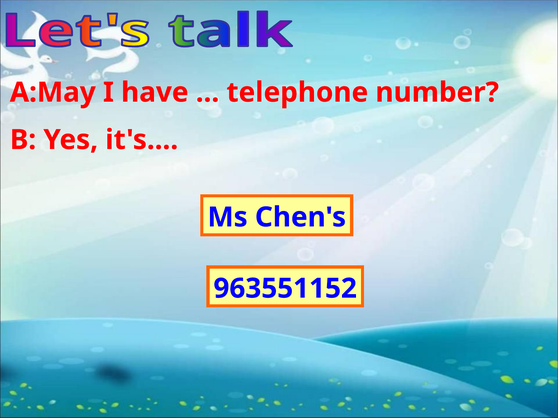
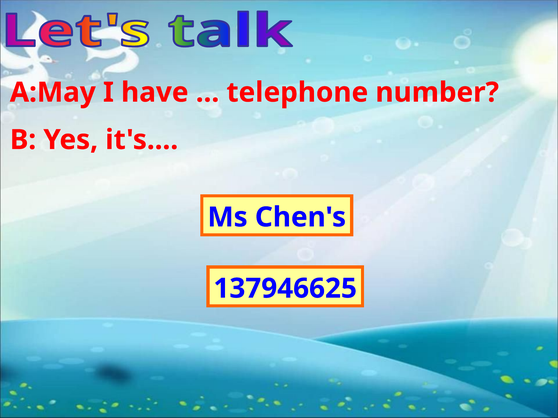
963551152: 963551152 -> 137946625
